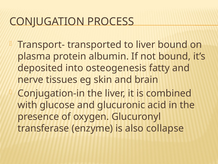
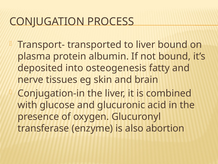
collapse: collapse -> abortion
